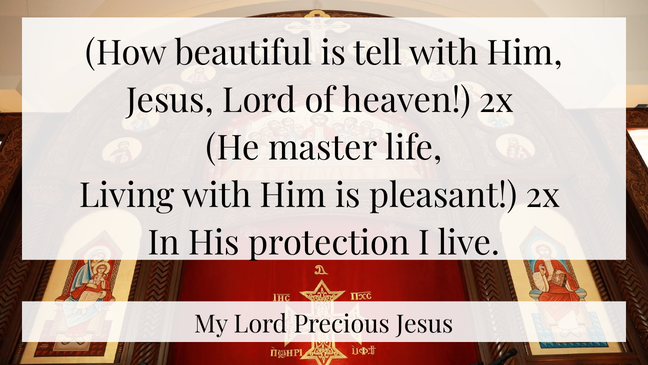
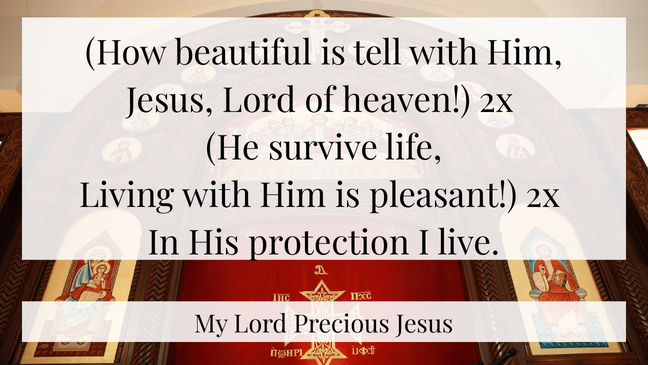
master: master -> survive
